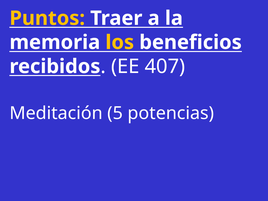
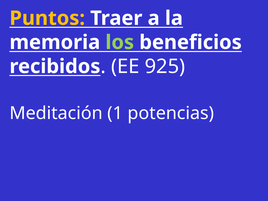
los colour: yellow -> light green
407: 407 -> 925
5: 5 -> 1
